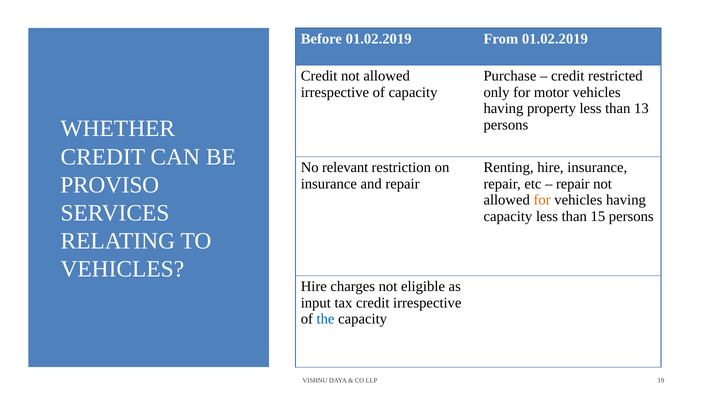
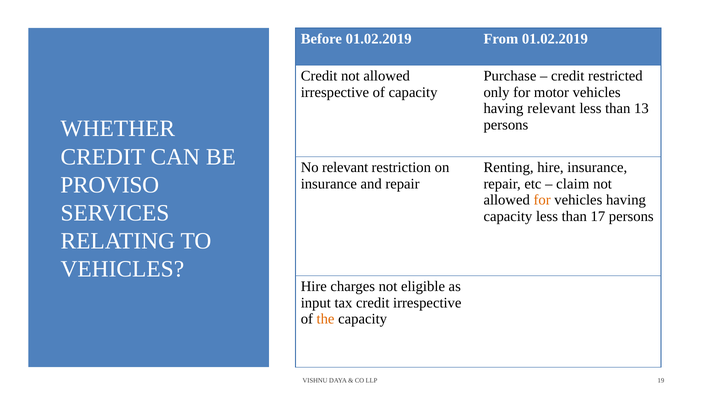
having property: property -> relevant
repair at (573, 184): repair -> claim
15: 15 -> 17
the colour: blue -> orange
